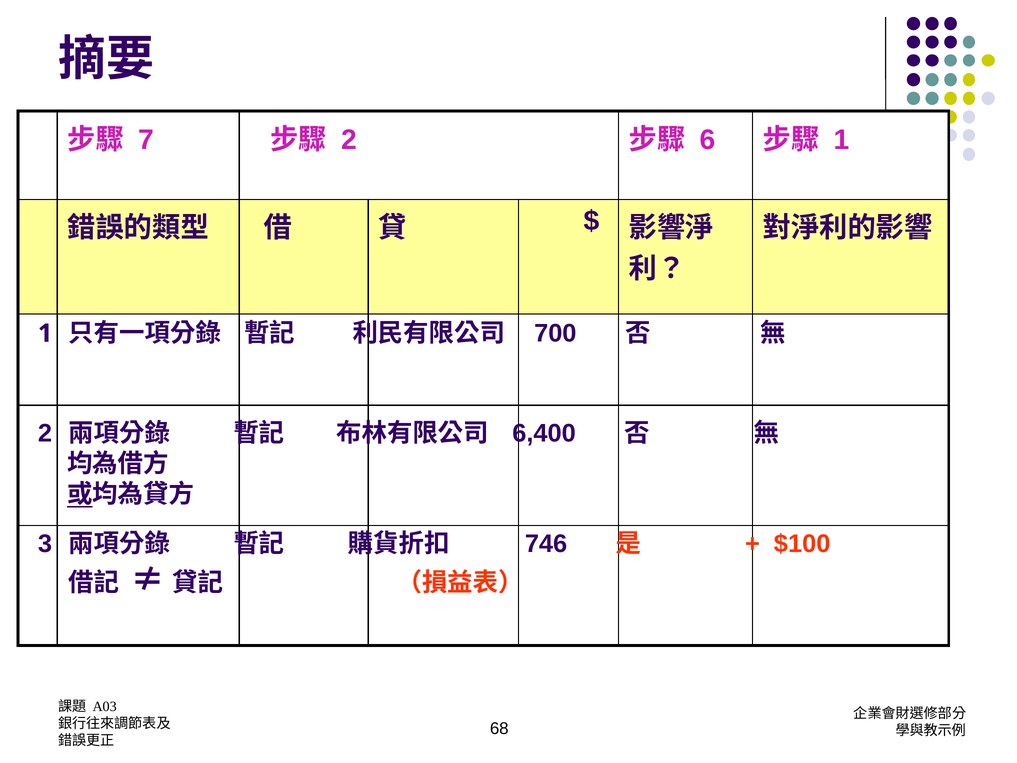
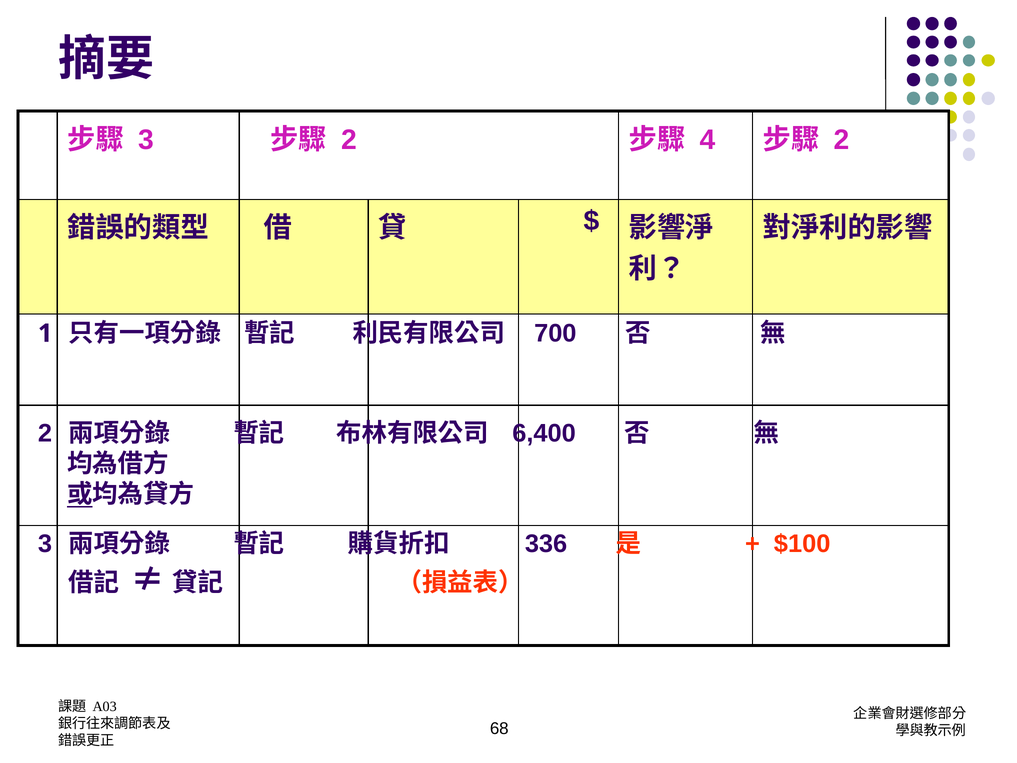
7 at (146, 140): 7 -> 3
6: 6 -> 4
1 at (842, 140): 1 -> 2
746: 746 -> 336
